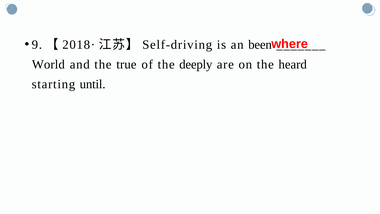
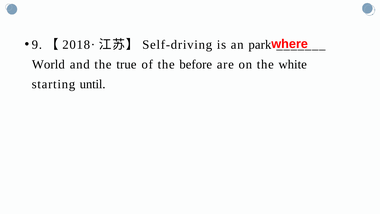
been: been -> park
deeply: deeply -> before
heard: heard -> white
